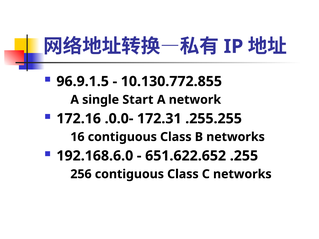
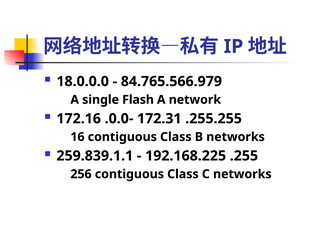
96.9.1.5: 96.9.1.5 -> 18.0.0.0
10.130.772.855: 10.130.772.855 -> 84.765.566.979
Start: Start -> Flash
192.168.6.0: 192.168.6.0 -> 259.839.1.1
651.622.652: 651.622.652 -> 192.168.225
